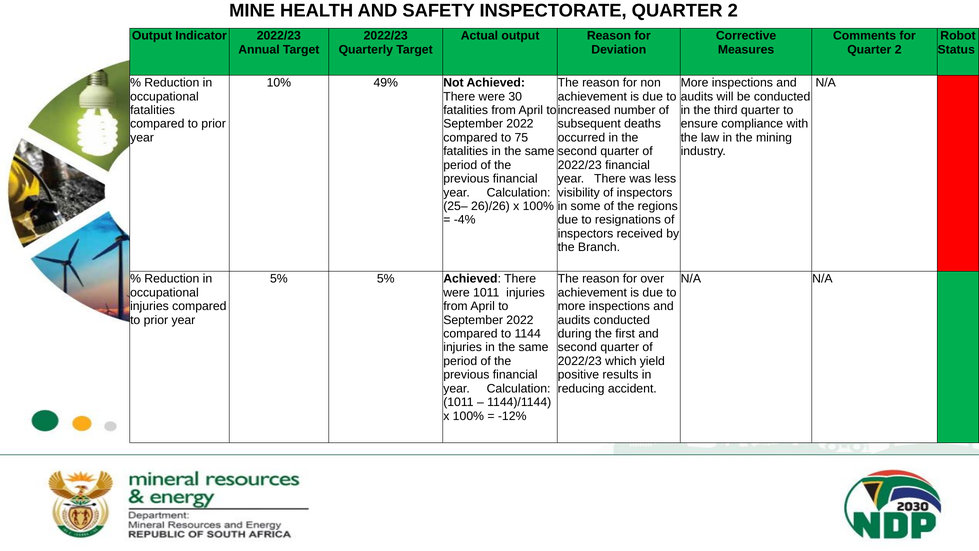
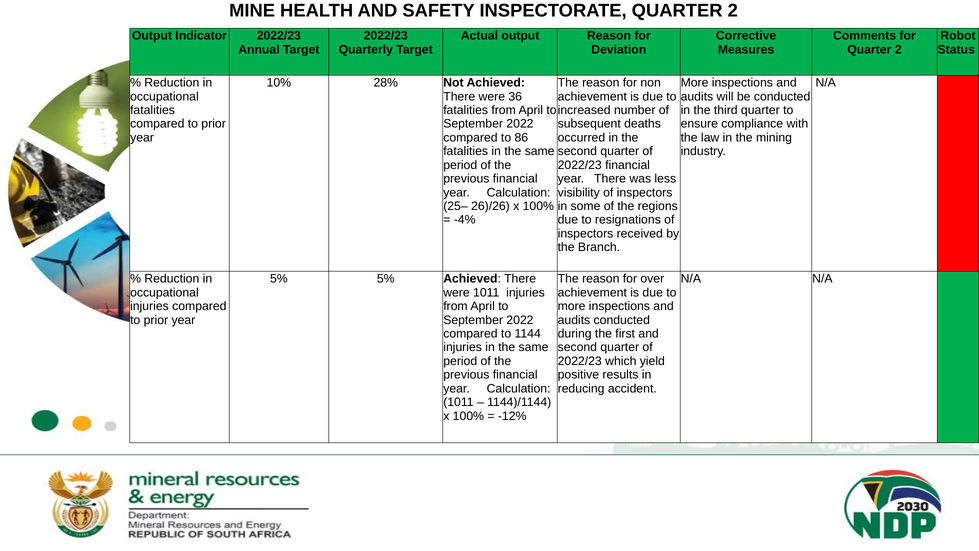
49%: 49% -> 28%
30: 30 -> 36
75: 75 -> 86
